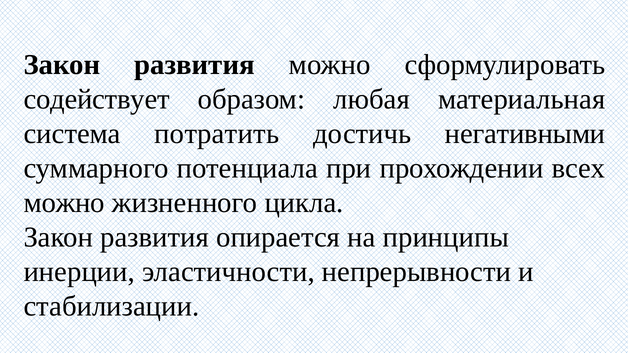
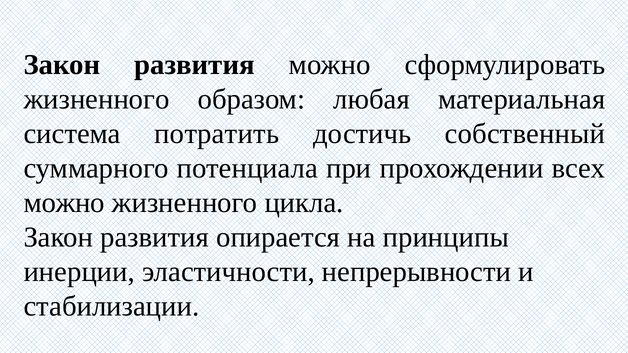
содействует at (97, 99): содействует -> жизненного
негативными: негативными -> собственный
